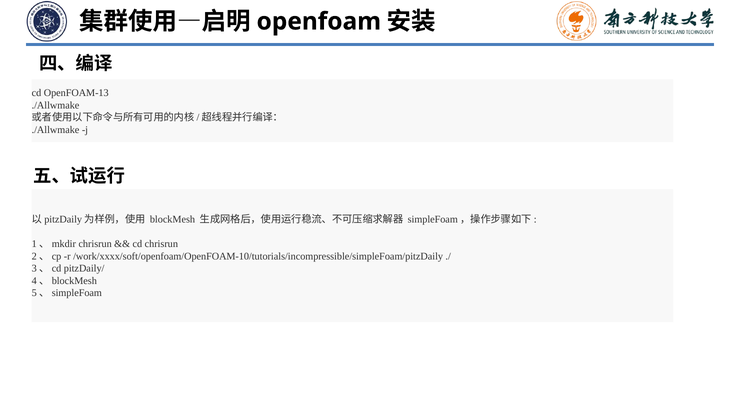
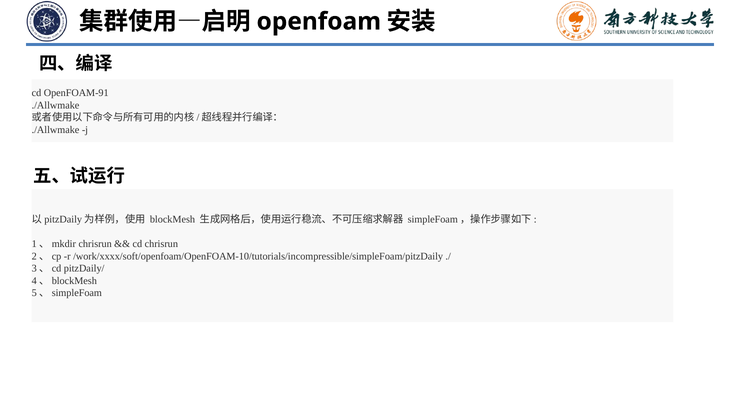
OpenFOAM-13: OpenFOAM-13 -> OpenFOAM-91
